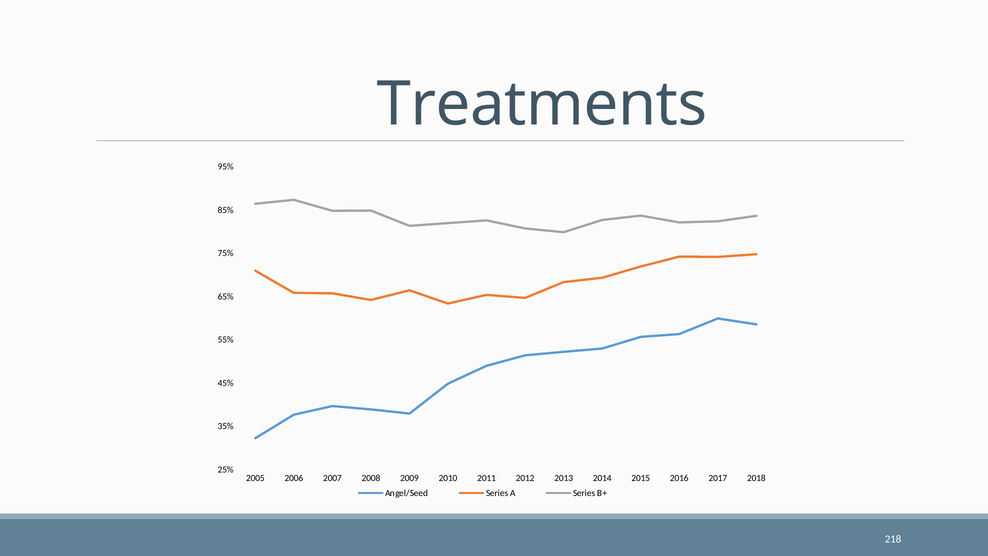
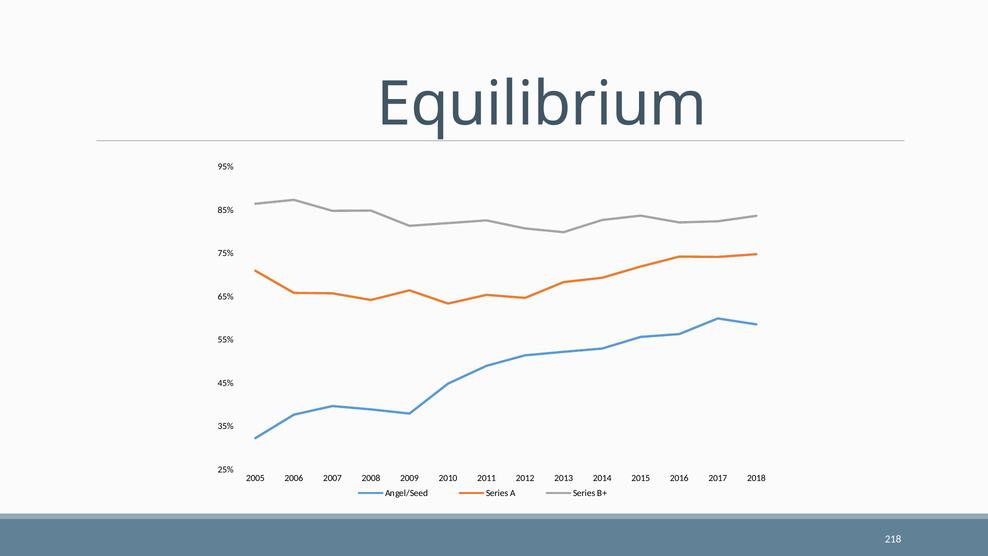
Treatments: Treatments -> Equilibrium
